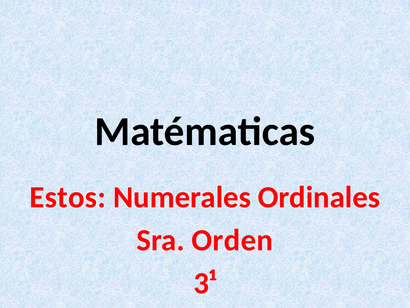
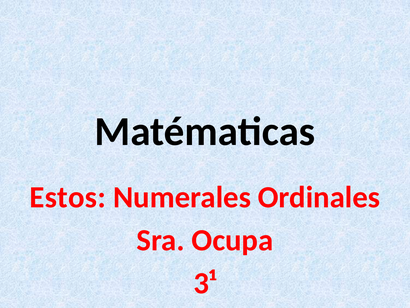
Orden: Orden -> Ocupa
